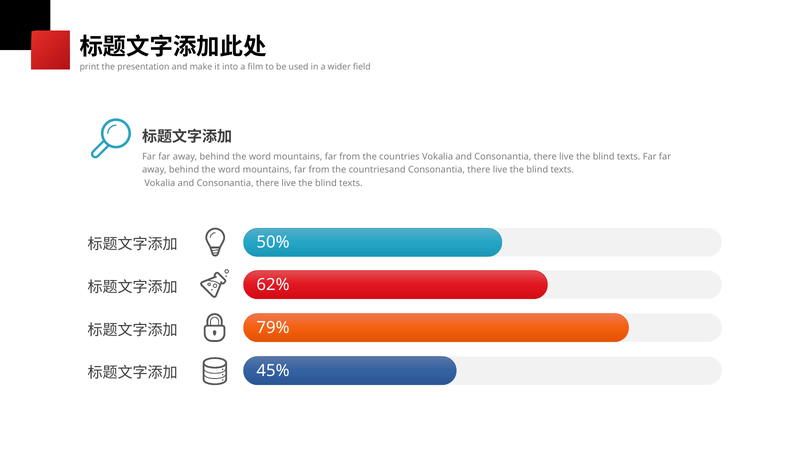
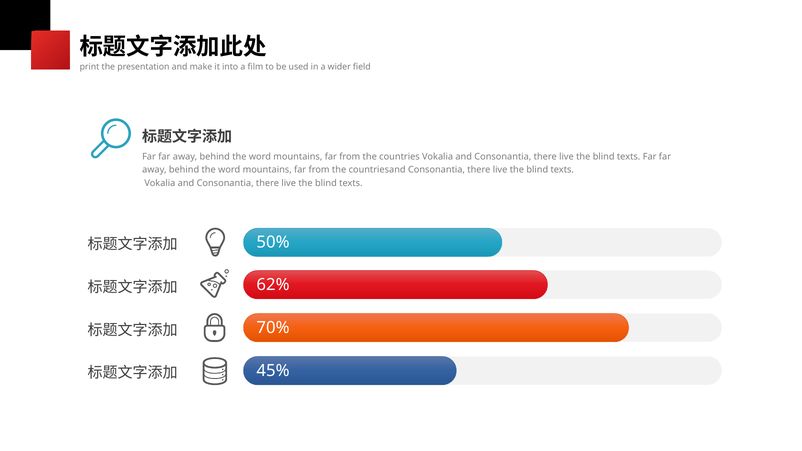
79%: 79% -> 70%
